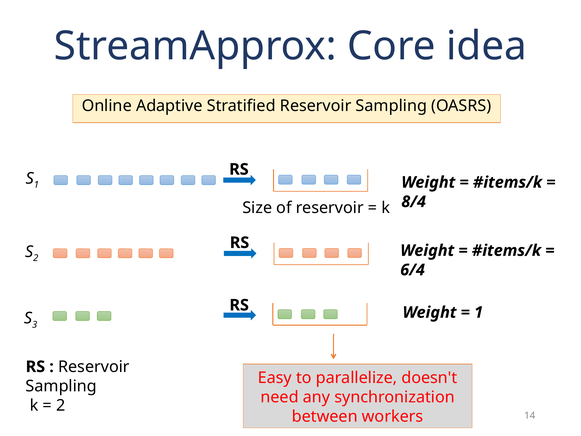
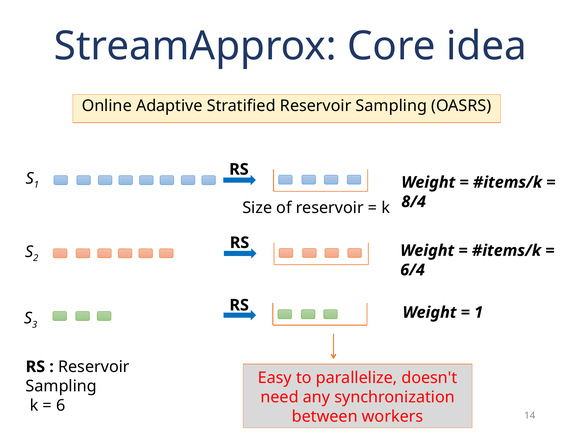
2 at (61, 405): 2 -> 6
